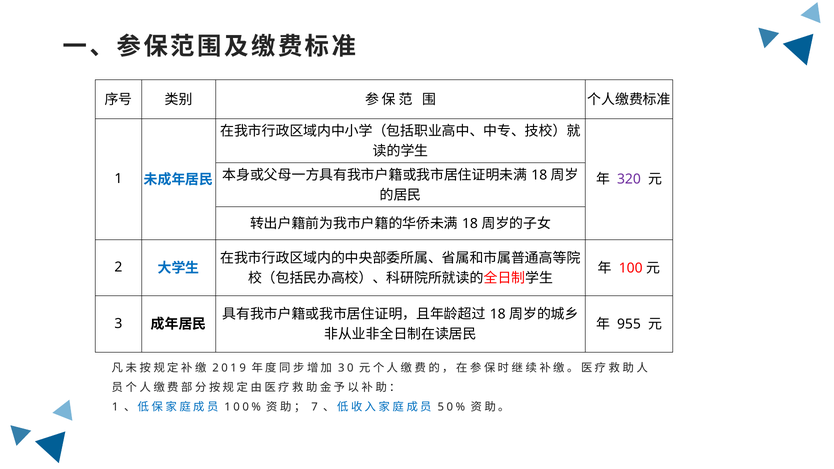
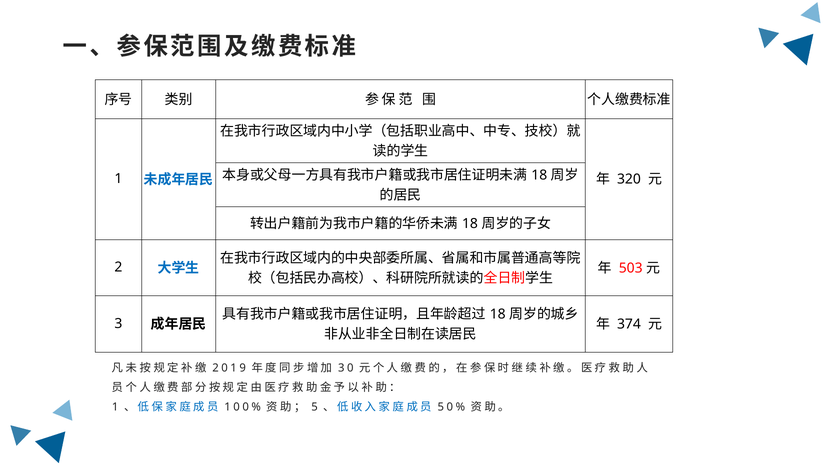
320 colour: purple -> black
100: 100 -> 503
955: 955 -> 374
7: 7 -> 5
